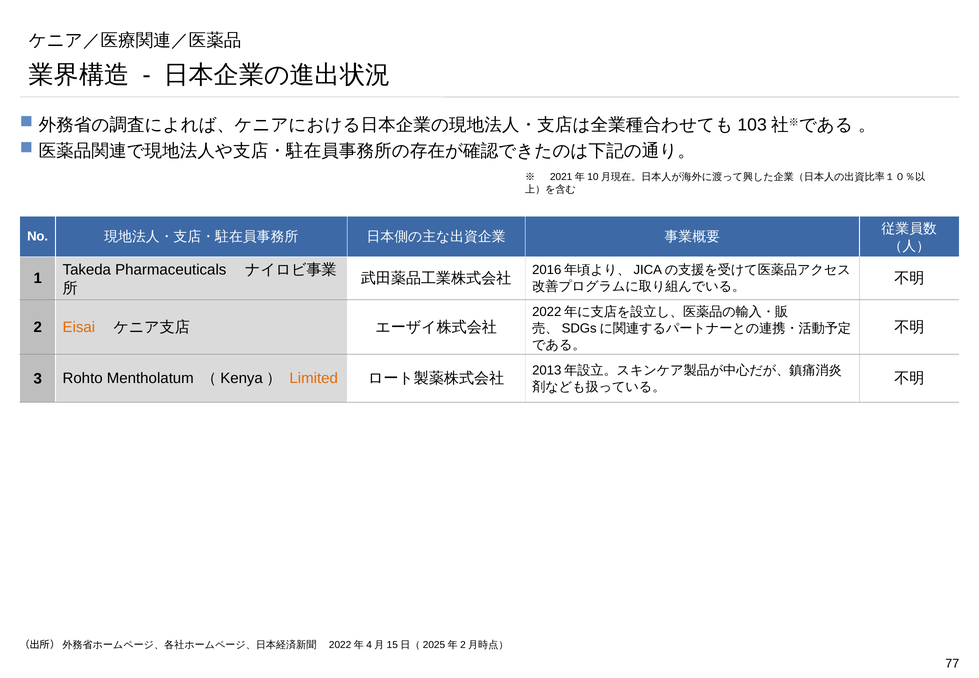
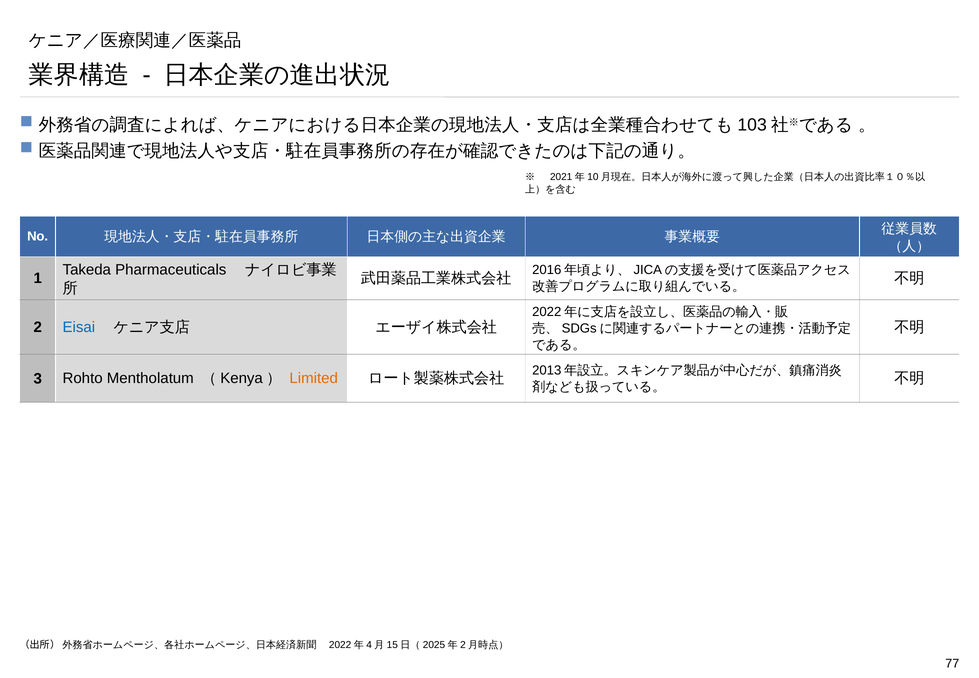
Eisai colour: orange -> blue
